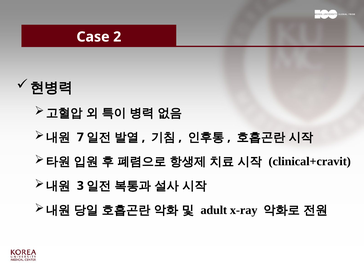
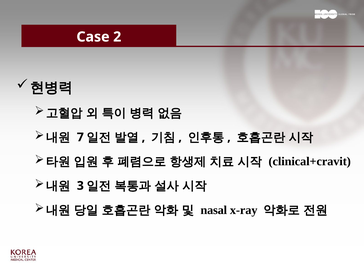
adult: adult -> nasal
